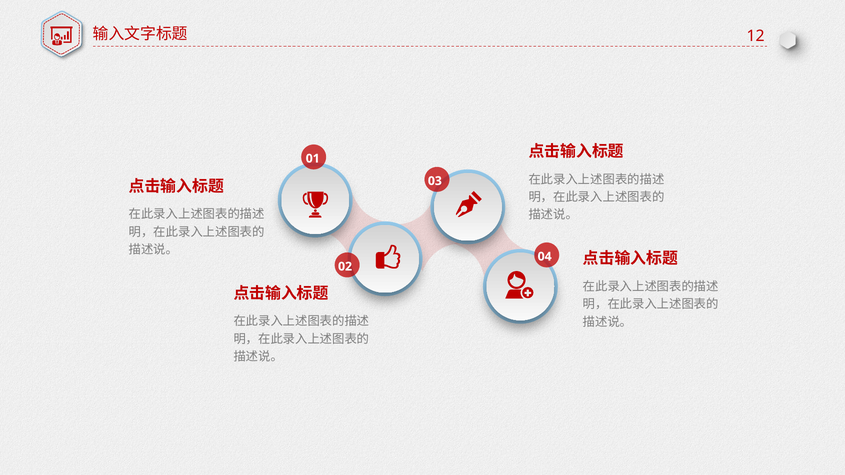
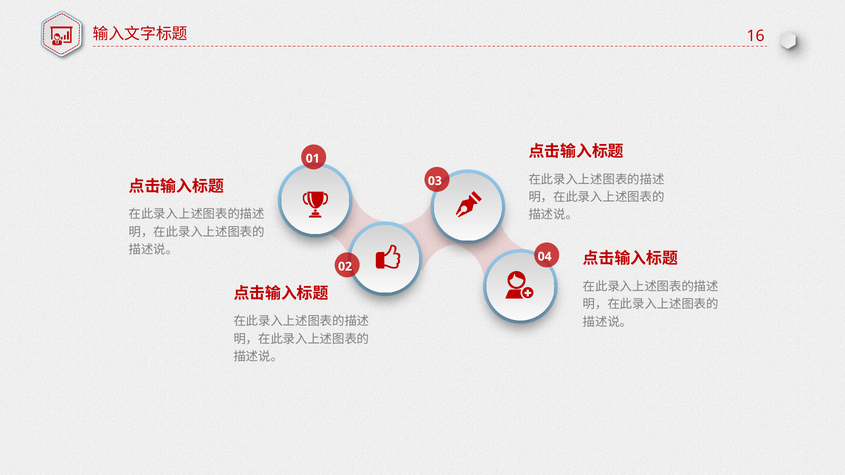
12: 12 -> 16
